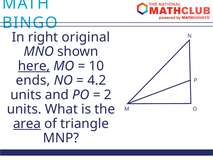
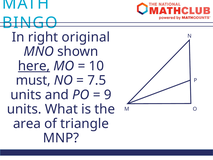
ends: ends -> must
4.2: 4.2 -> 7.5
2: 2 -> 9
area underline: present -> none
